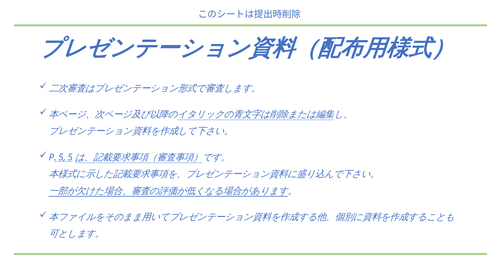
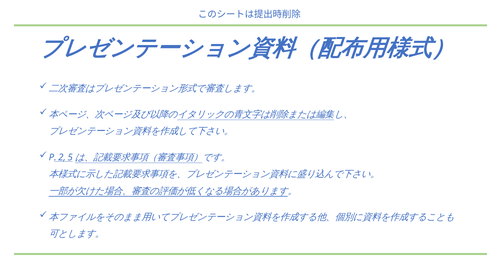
5: 5 -> 2
